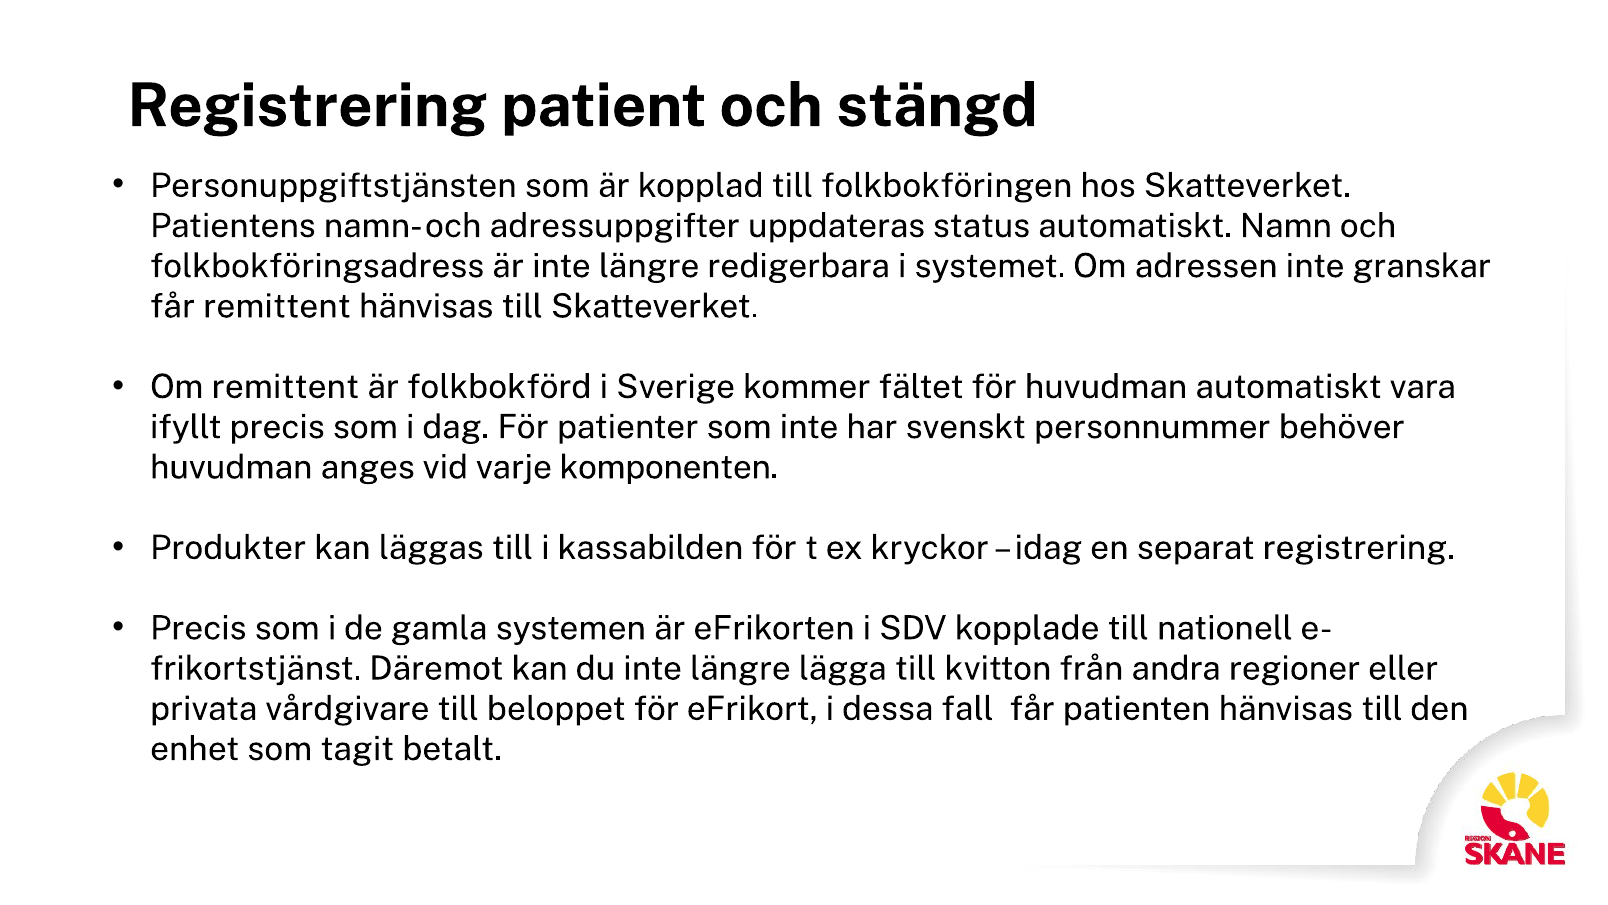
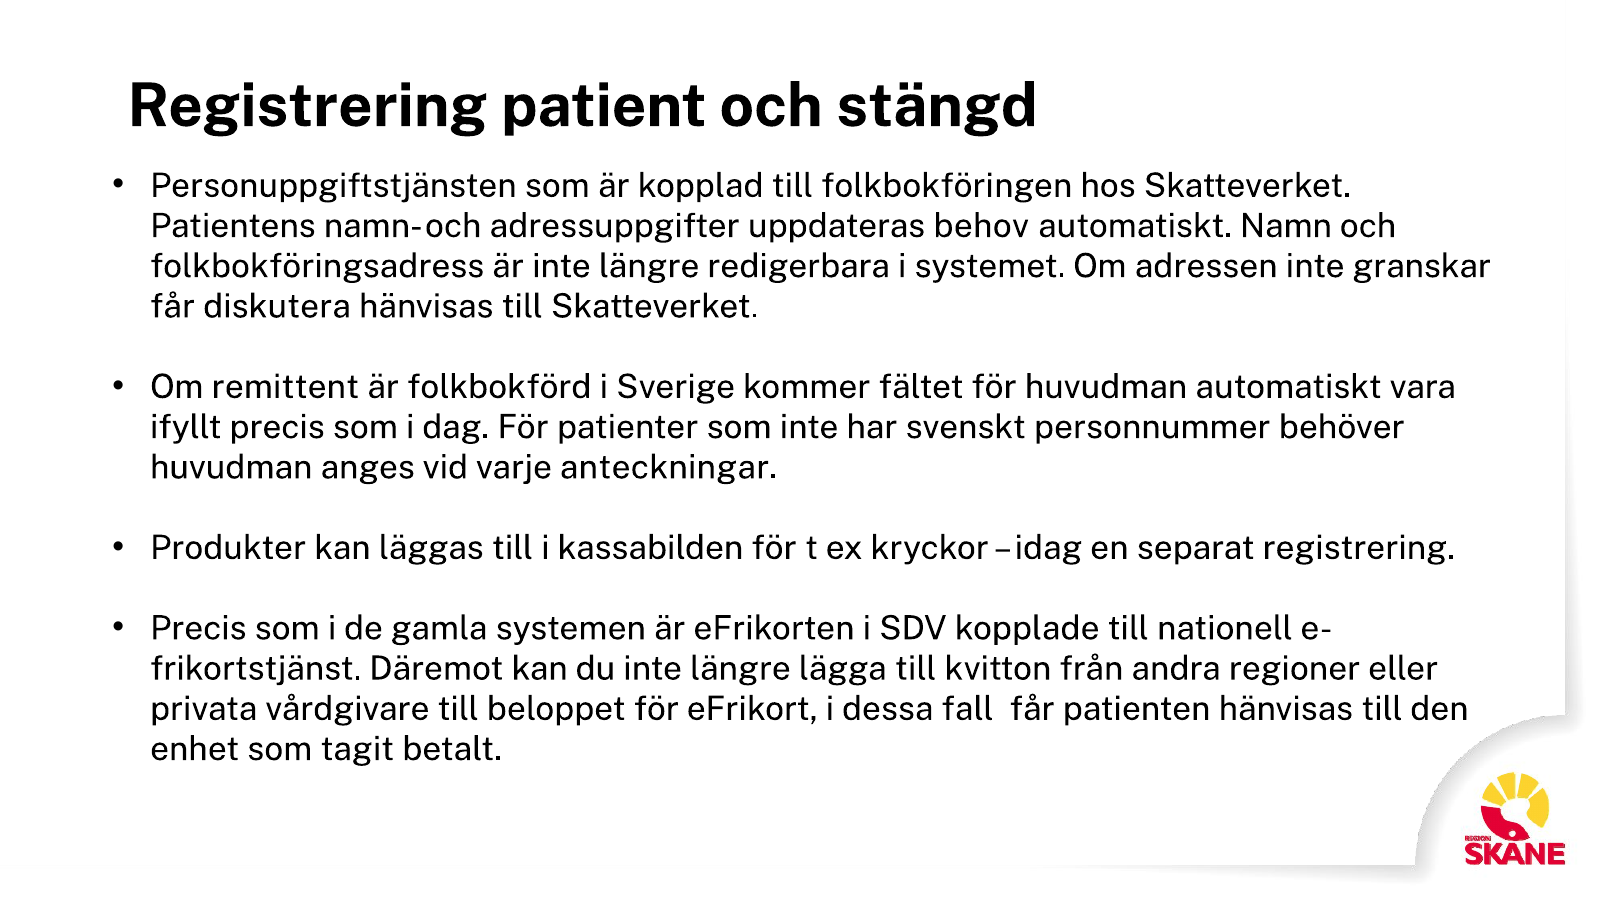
status: status -> behov
får remittent: remittent -> diskutera
komponenten: komponenten -> anteckningar
